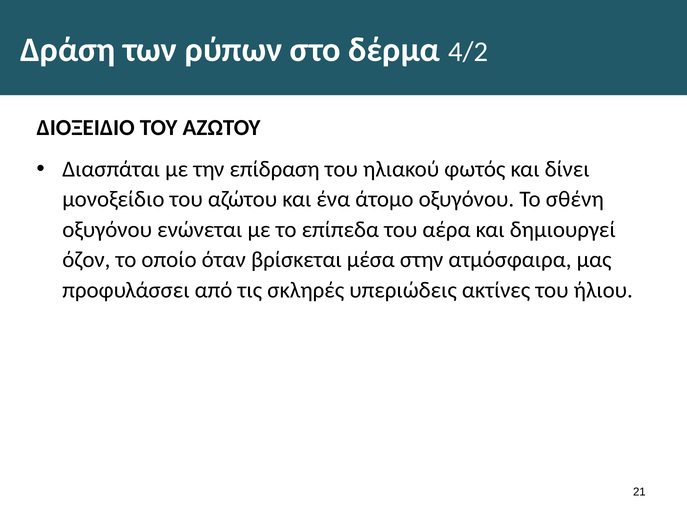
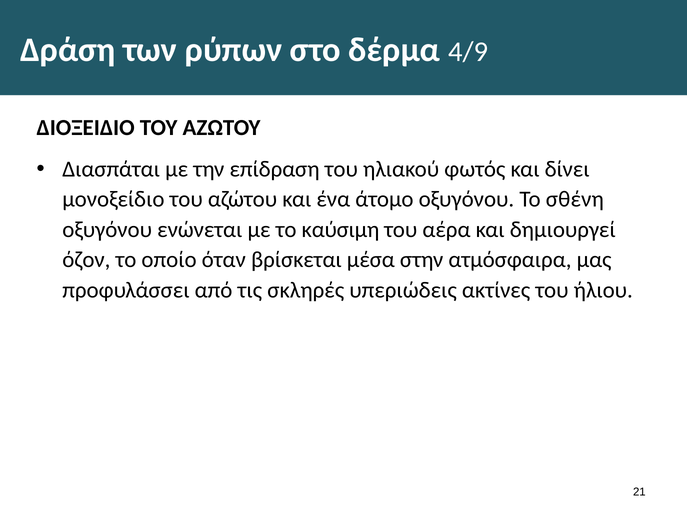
4/2: 4/2 -> 4/9
επίπεδα: επίπεδα -> καύσιμη
